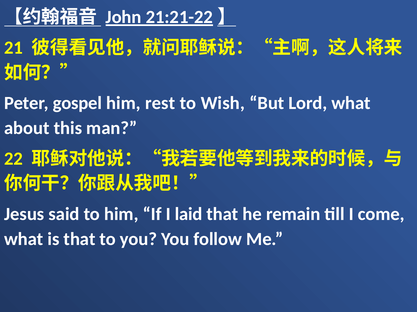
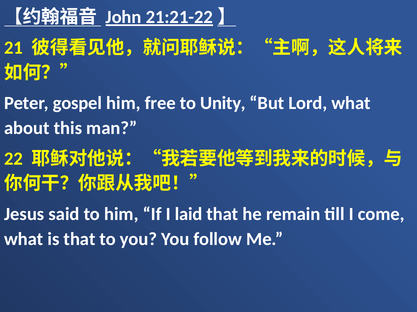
rest: rest -> free
Wish: Wish -> Unity
